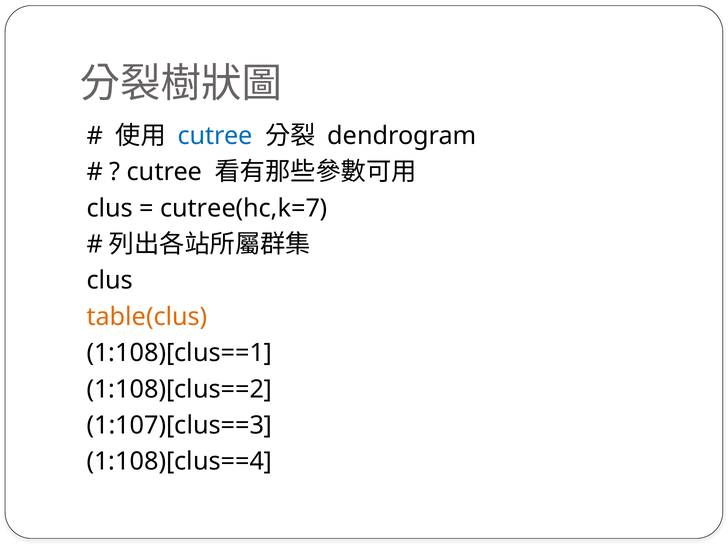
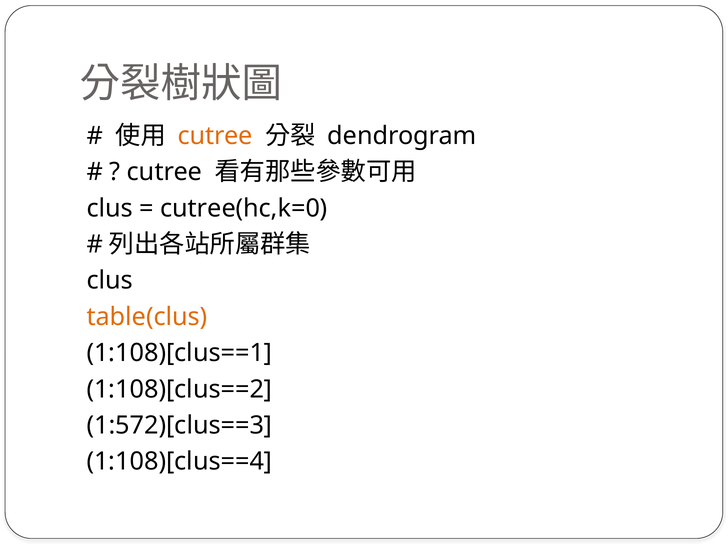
cutree at (215, 136) colour: blue -> orange
cutree(hc,k=7: cutree(hc,k=7 -> cutree(hc,k=0
1:107)[clus==3: 1:107)[clus==3 -> 1:572)[clus==3
